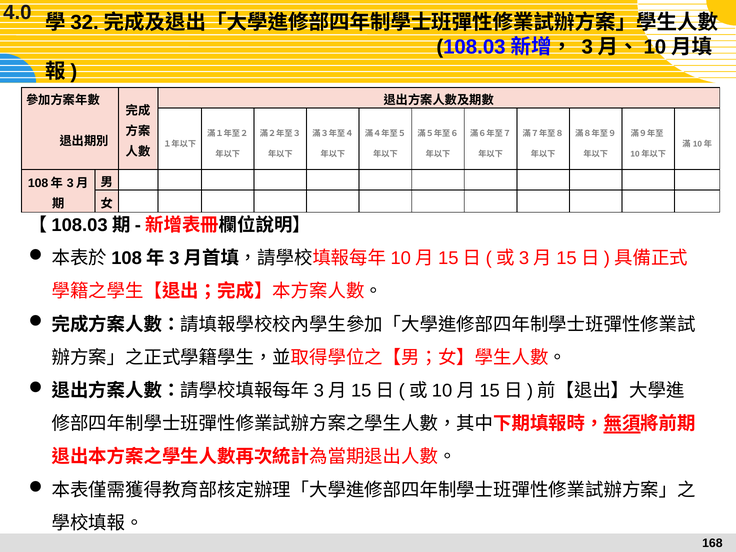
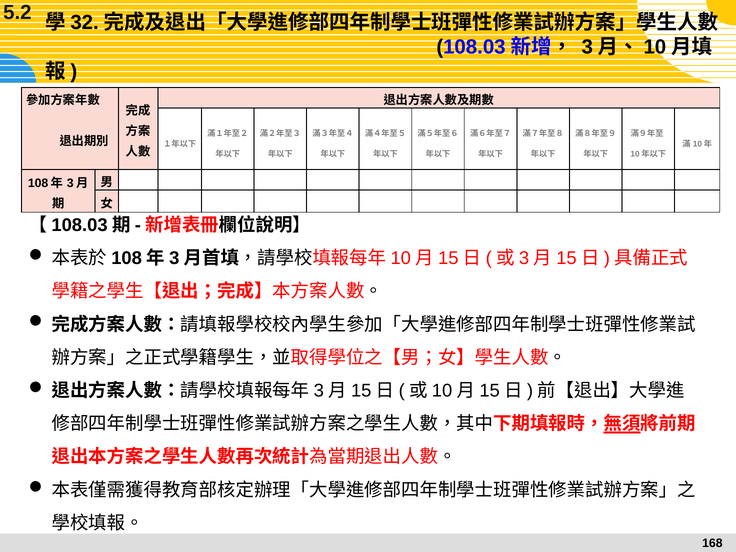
4.0: 4.0 -> 5.2
